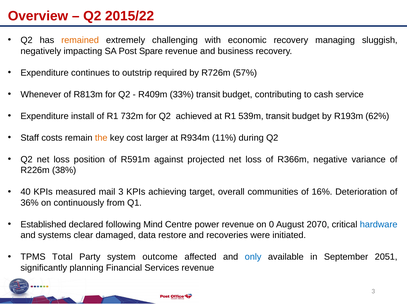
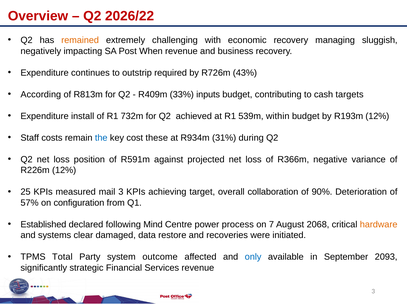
2015/22: 2015/22 -> 2026/22
Spare: Spare -> When
57%: 57% -> 43%
Whenever: Whenever -> According
33% transit: transit -> inputs
service: service -> targets
539m transit: transit -> within
R193m 62%: 62% -> 12%
the colour: orange -> blue
larger: larger -> these
11%: 11% -> 31%
R226m 38%: 38% -> 12%
40: 40 -> 25
communities: communities -> collaboration
16%: 16% -> 90%
36%: 36% -> 57%
continuously: continuously -> configuration
power revenue: revenue -> process
0: 0 -> 7
2070: 2070 -> 2068
hardware colour: blue -> orange
2051: 2051 -> 2093
planning: planning -> strategic
